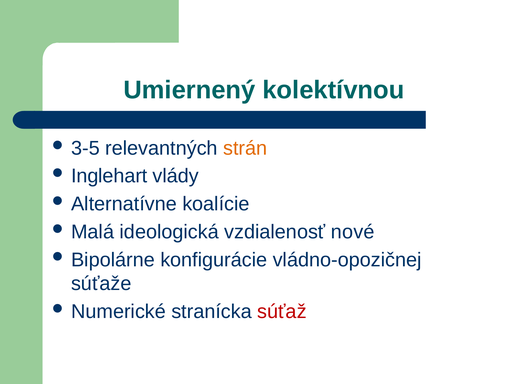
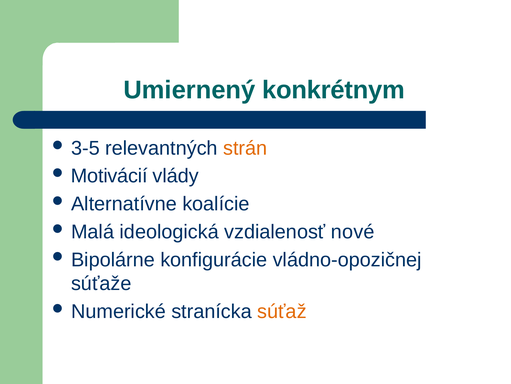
kolektívnou: kolektívnou -> konkrétnym
Inglehart: Inglehart -> Motivácií
súťaž colour: red -> orange
